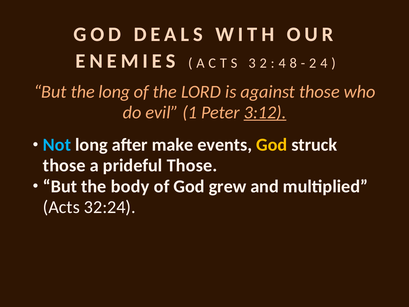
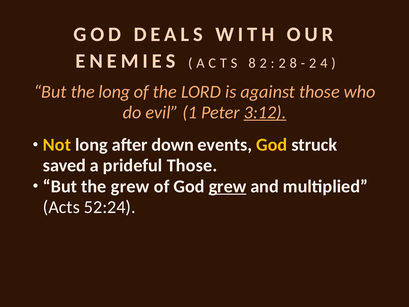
3 at (252, 63): 3 -> 8
4 at (282, 63): 4 -> 2
Not colour: light blue -> yellow
make: make -> down
those at (64, 165): those -> saved
the body: body -> grew
grew at (228, 186) underline: none -> present
32:24: 32:24 -> 52:24
